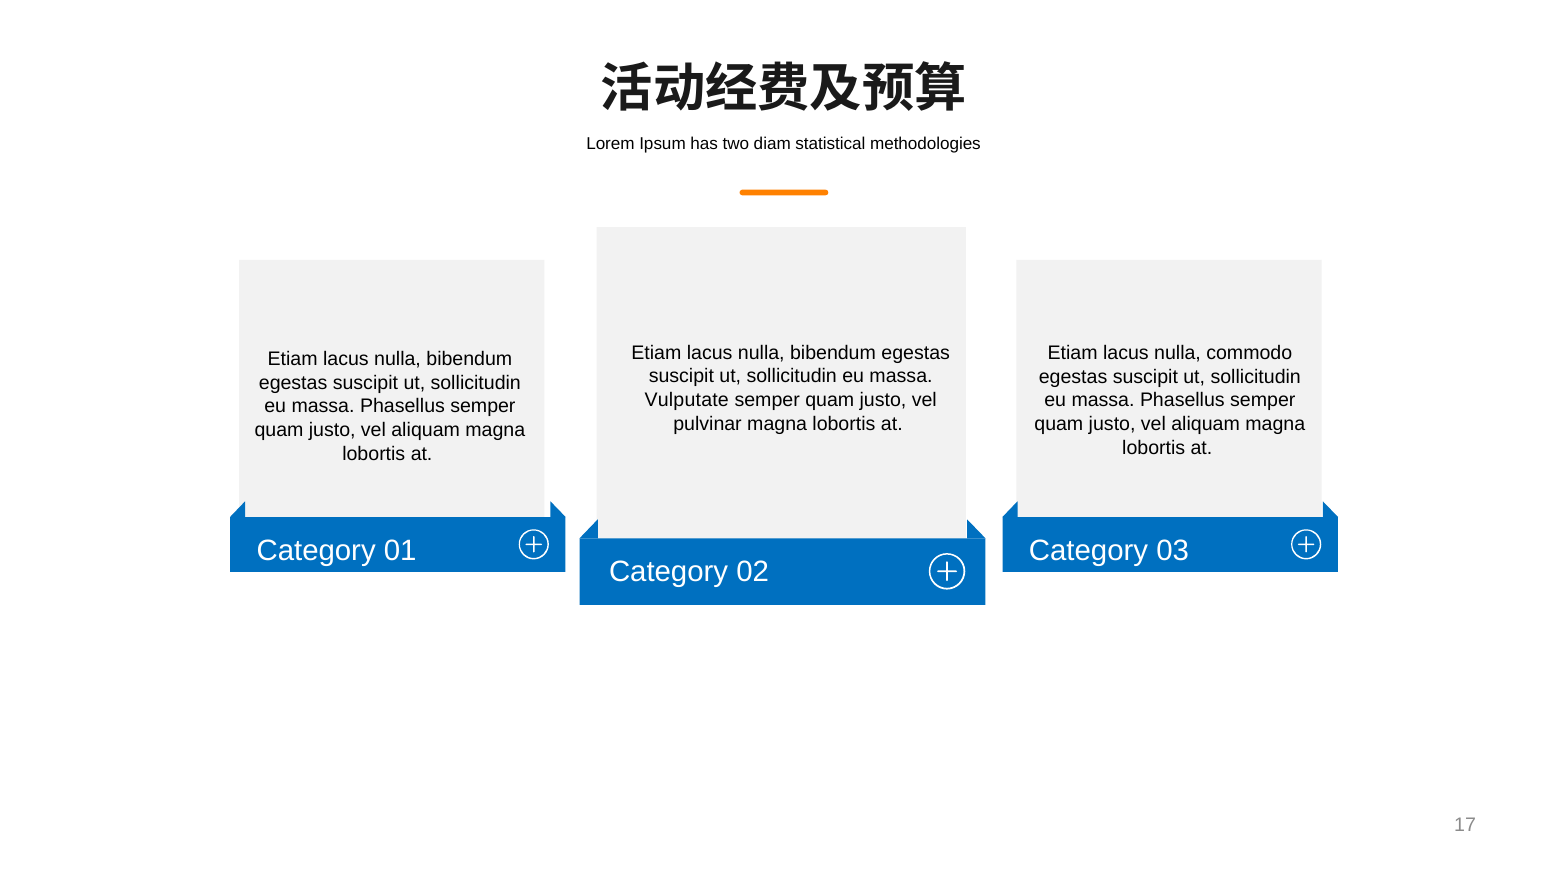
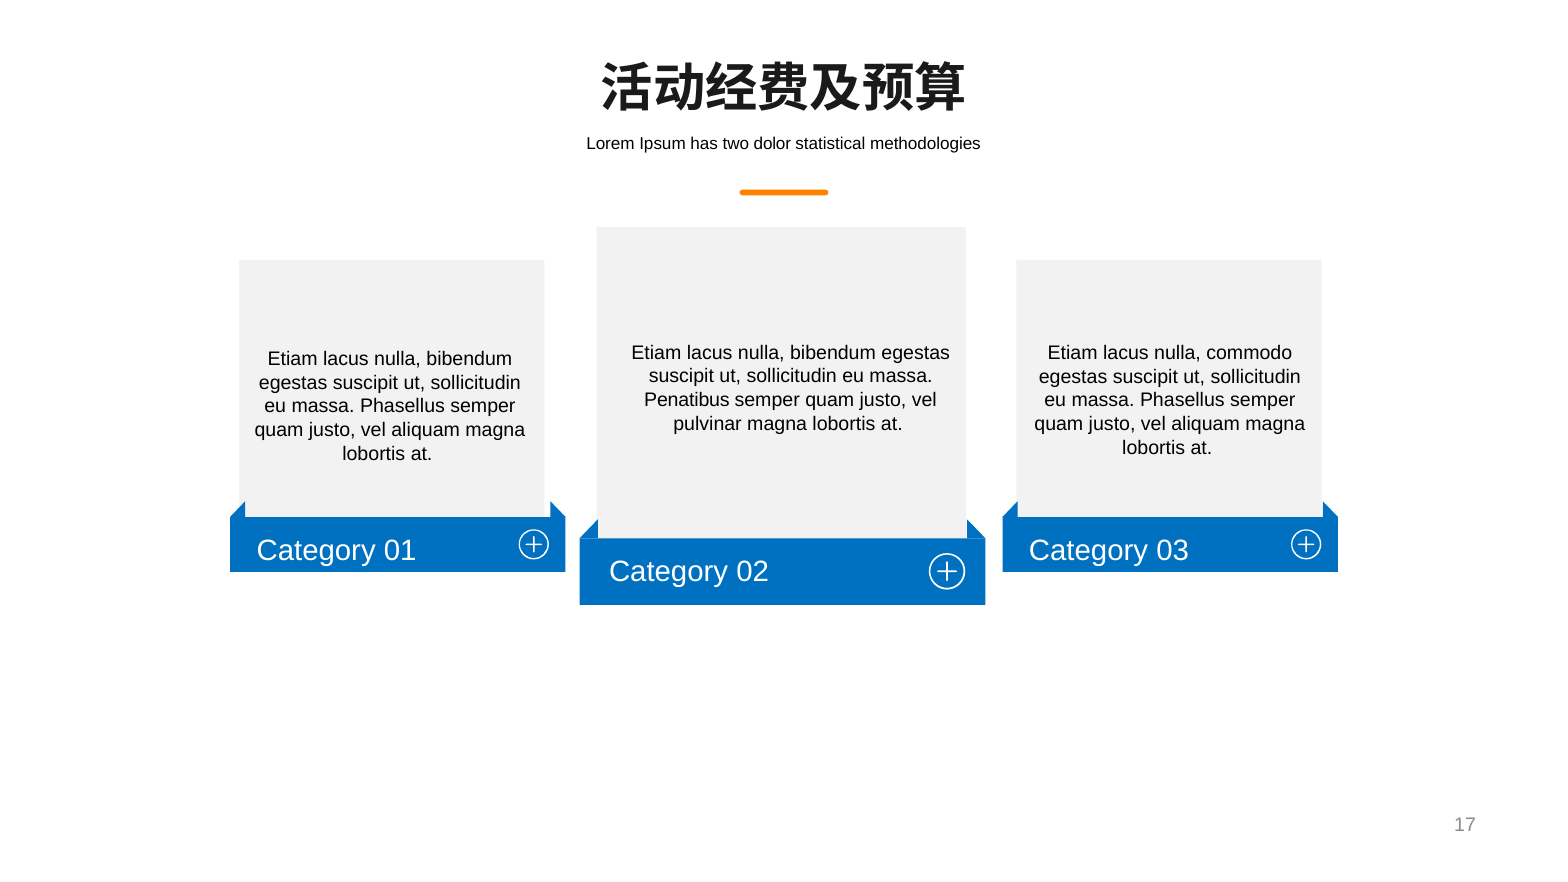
diam: diam -> dolor
Vulputate: Vulputate -> Penatibus
